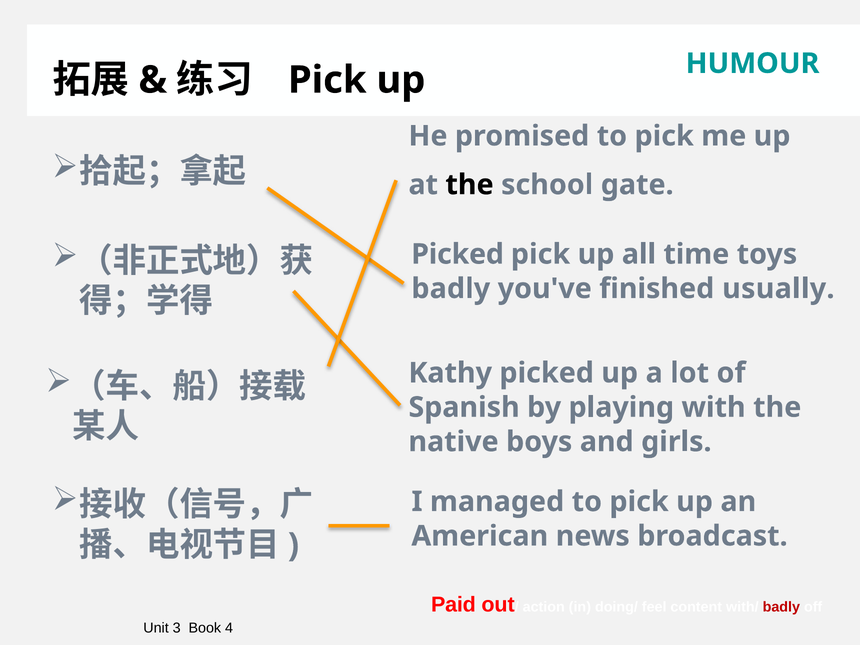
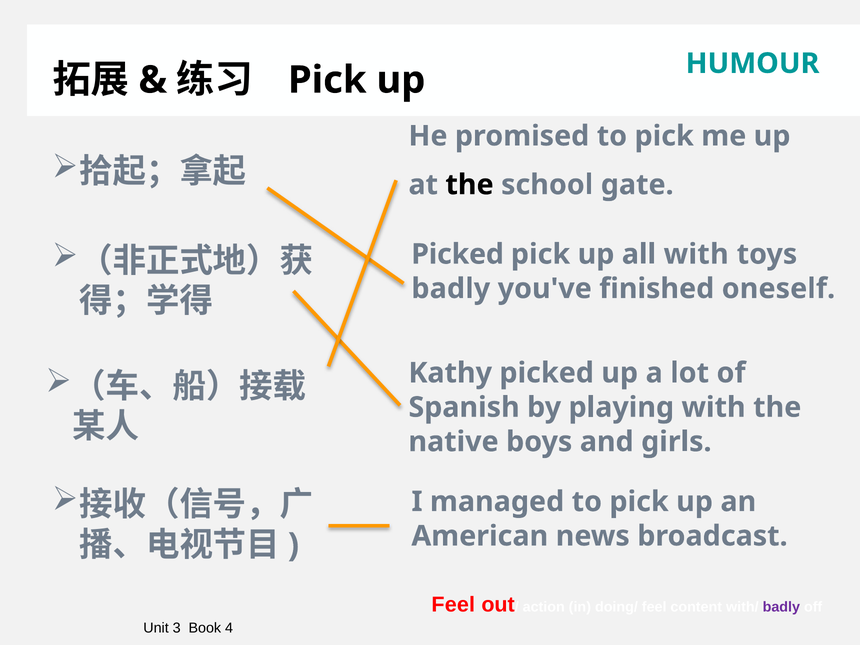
all time: time -> with
usually: usually -> oneself
Paid at (453, 605): Paid -> Feel
badly at (781, 607) colour: red -> purple
